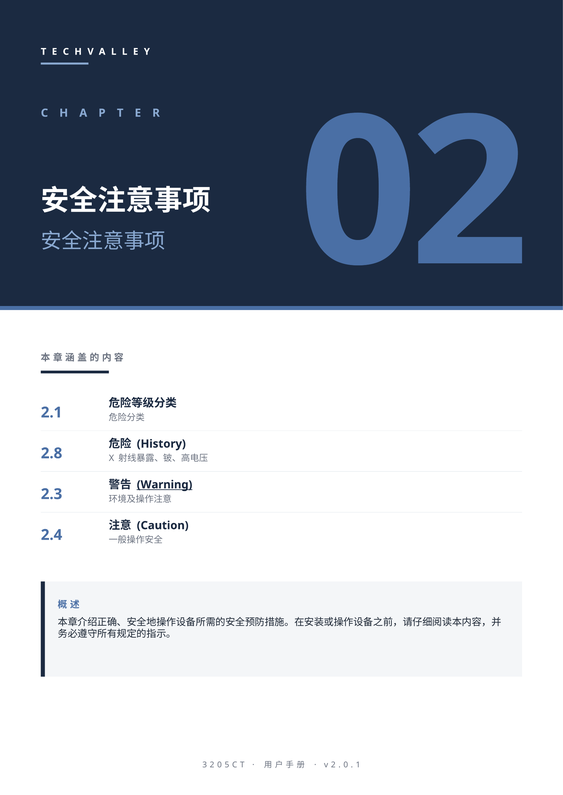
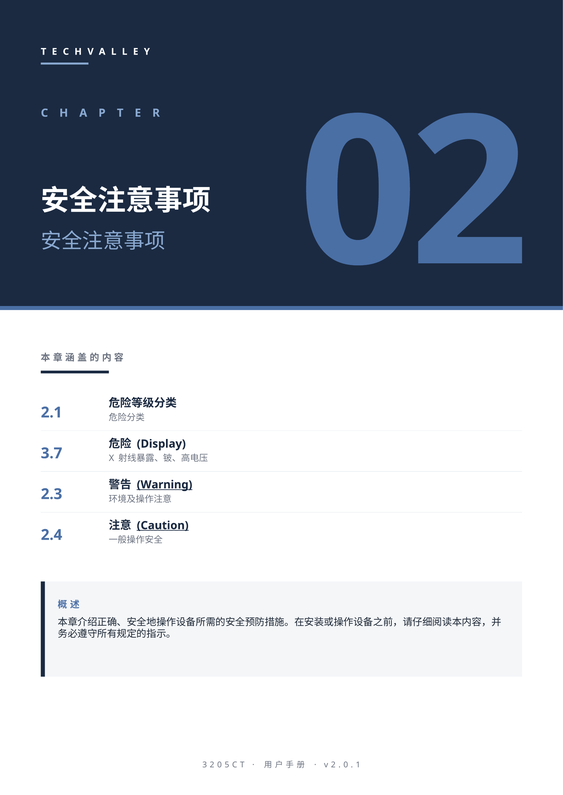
History: History -> Display
2.8: 2.8 -> 3.7
Caution underline: none -> present
